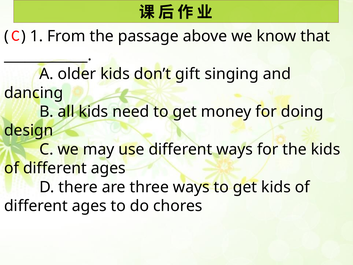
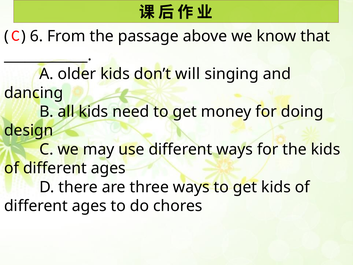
1: 1 -> 6
gift: gift -> will
